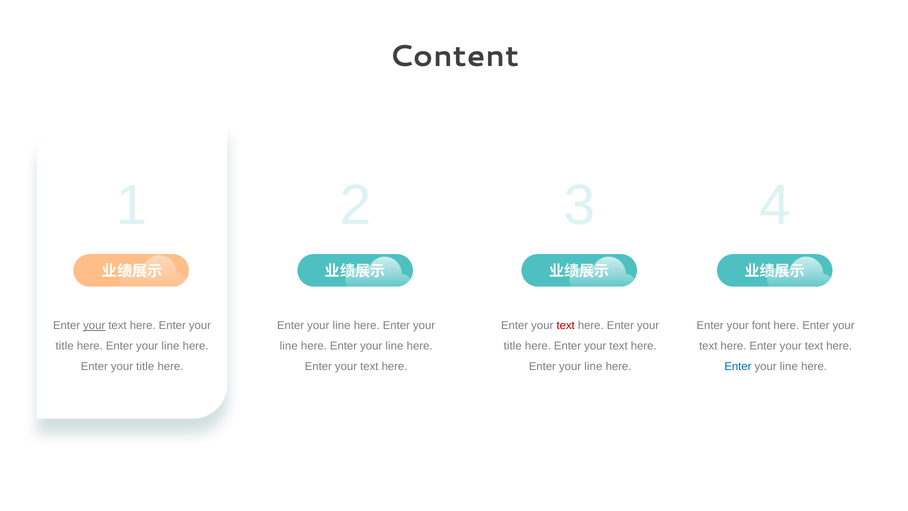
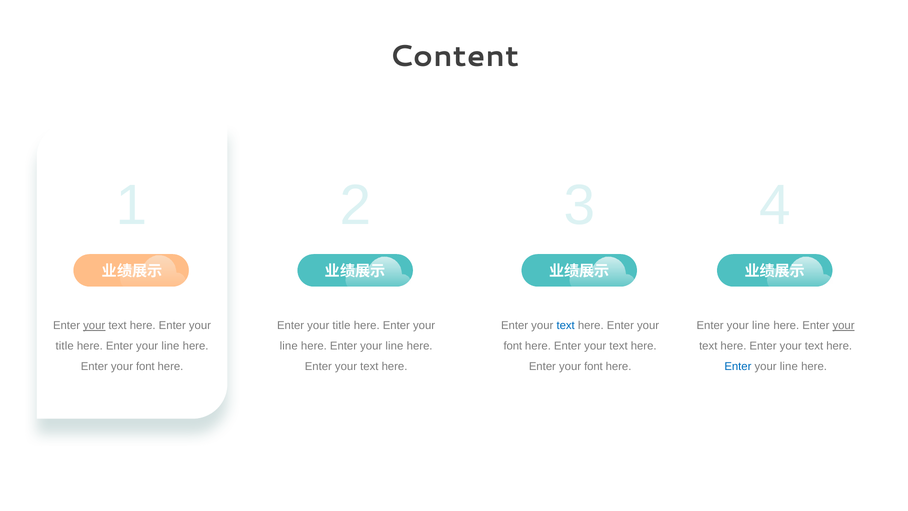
line at (342, 325): line -> title
text at (566, 325) colour: red -> blue
font at (761, 325): font -> line
your at (844, 325) underline: none -> present
title at (513, 346): title -> font
title at (145, 366): title -> font
line at (593, 366): line -> font
